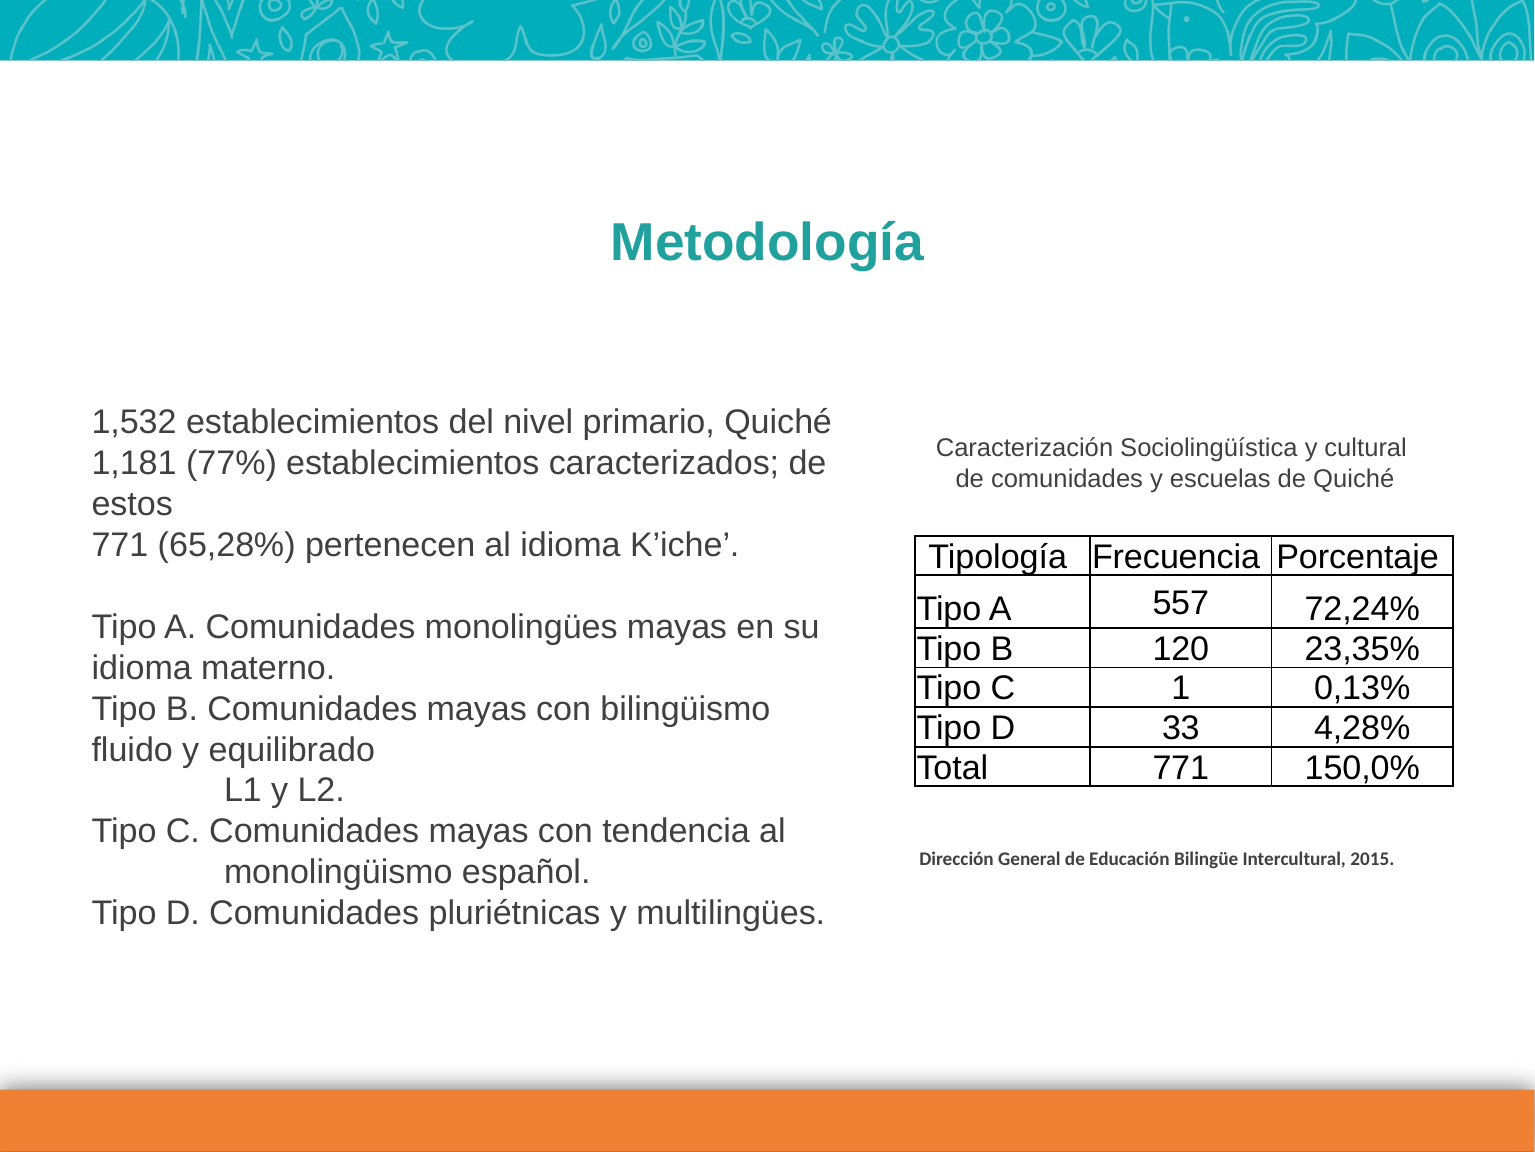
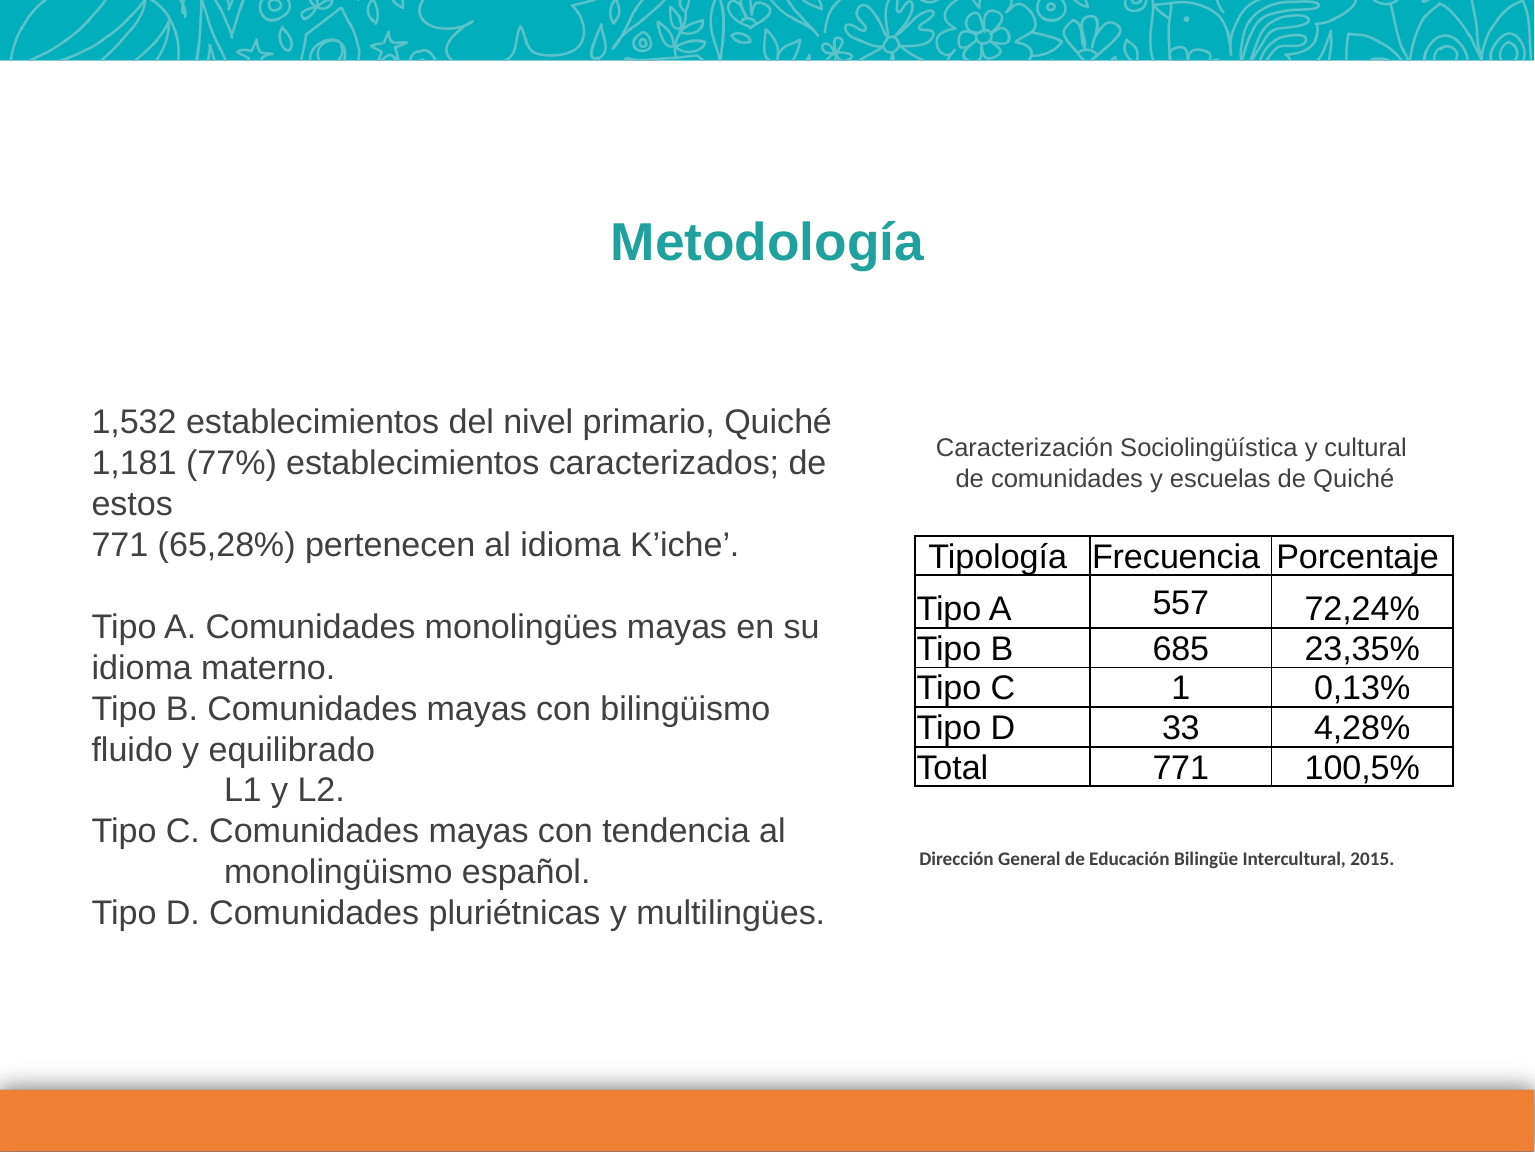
120: 120 -> 685
150,0%: 150,0% -> 100,5%
